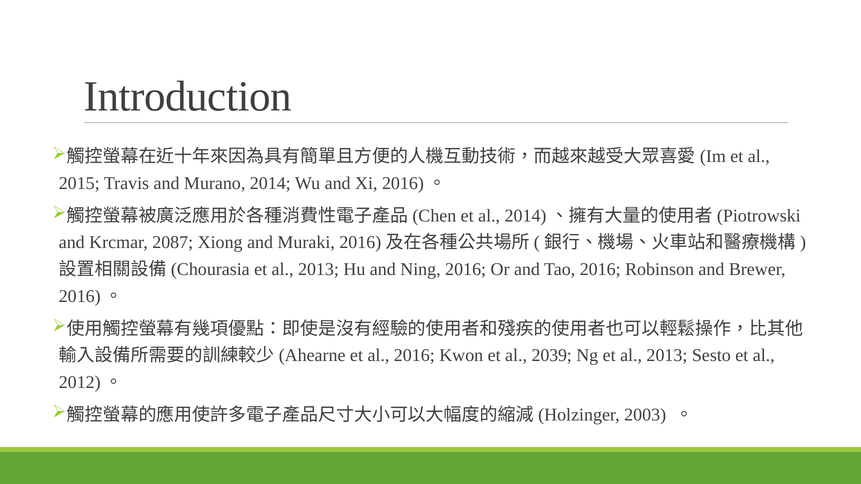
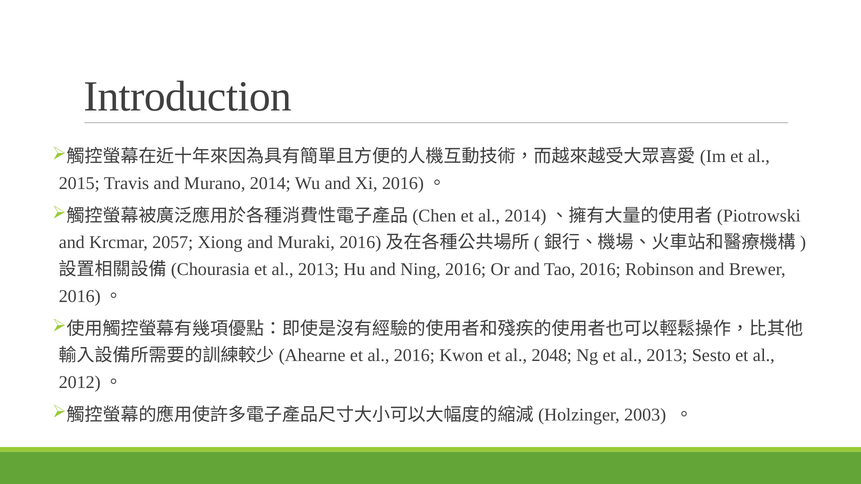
2087: 2087 -> 2057
2039: 2039 -> 2048
